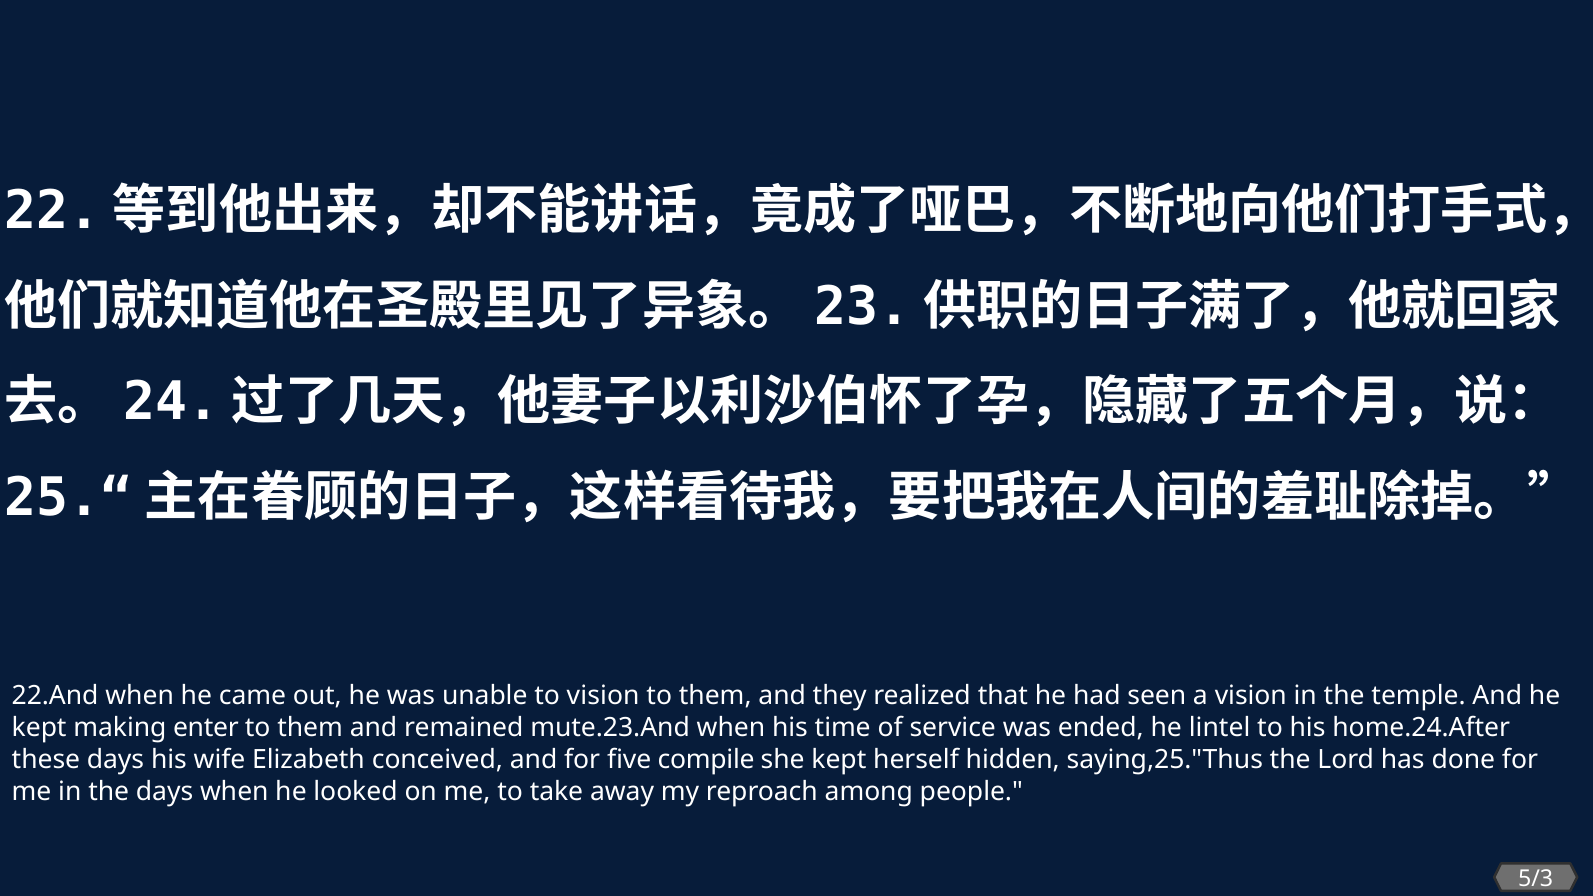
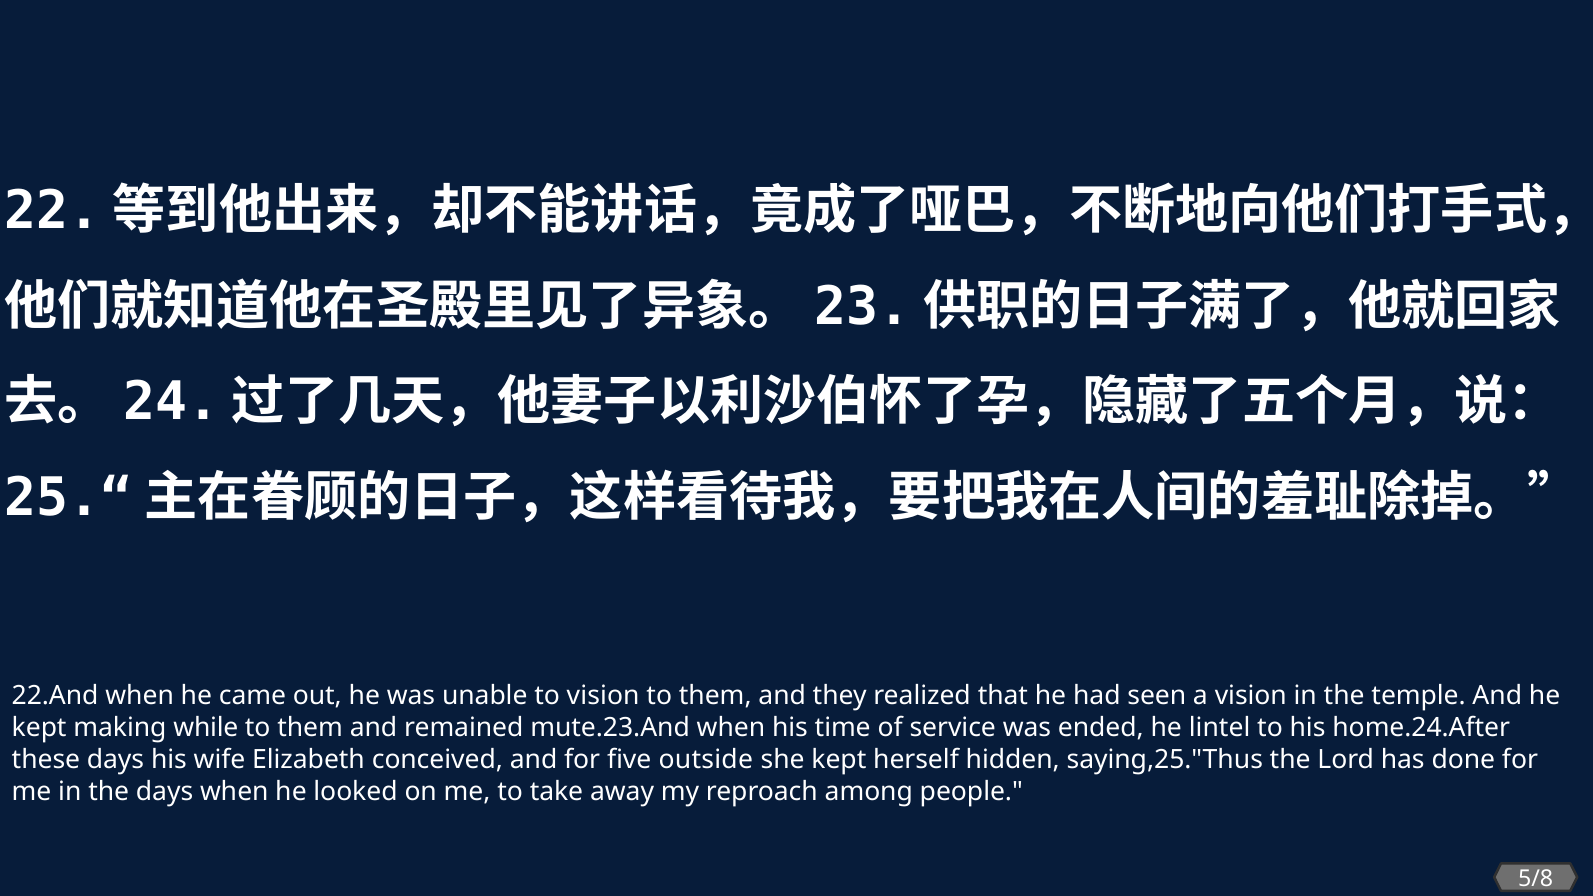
enter: enter -> while
compile: compile -> outside
5/3: 5/3 -> 5/8
